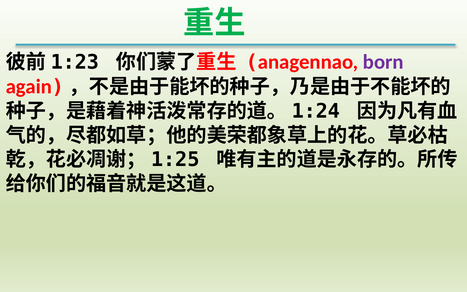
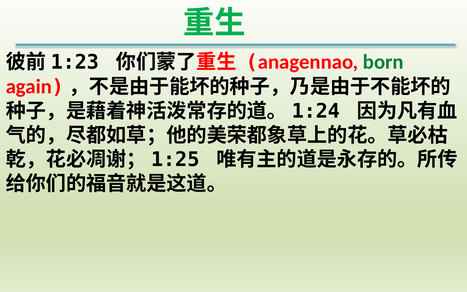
born colour: purple -> green
